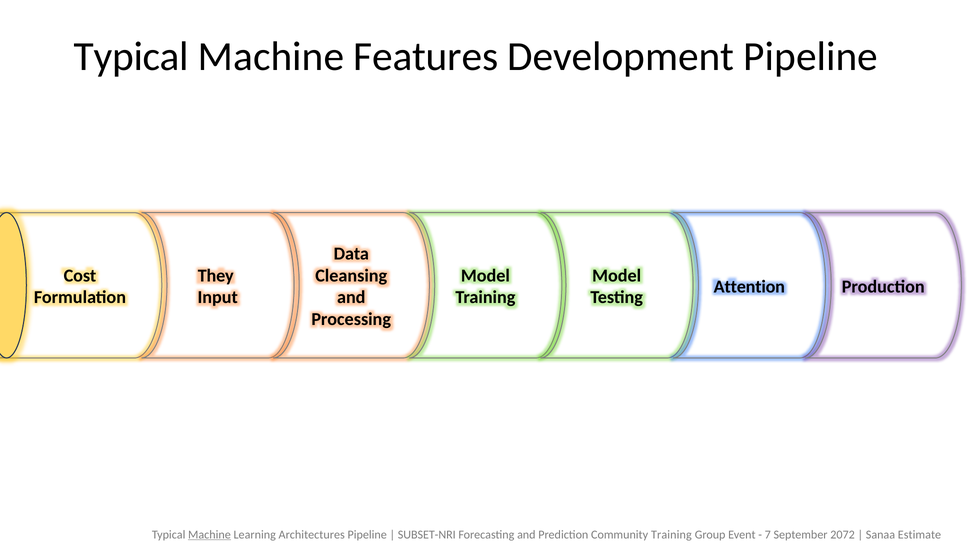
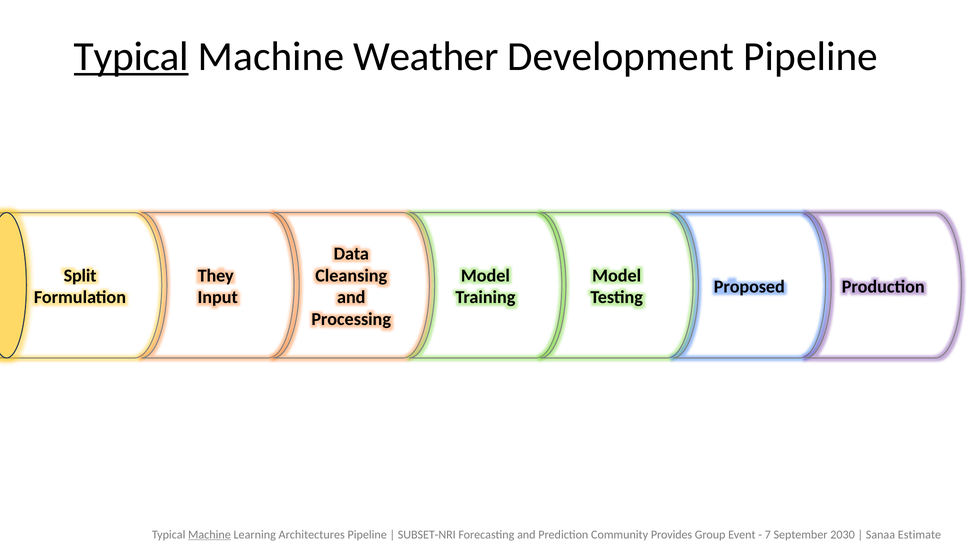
Typical at (131, 57) underline: none -> present
Features: Features -> Weather
Cost: Cost -> Split
Attention: Attention -> Proposed
Community Training: Training -> Provides
2072: 2072 -> 2030
